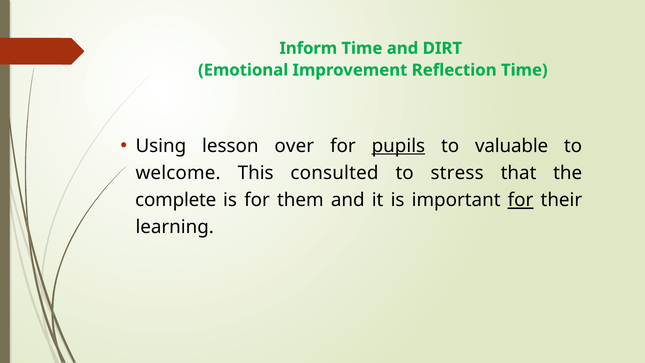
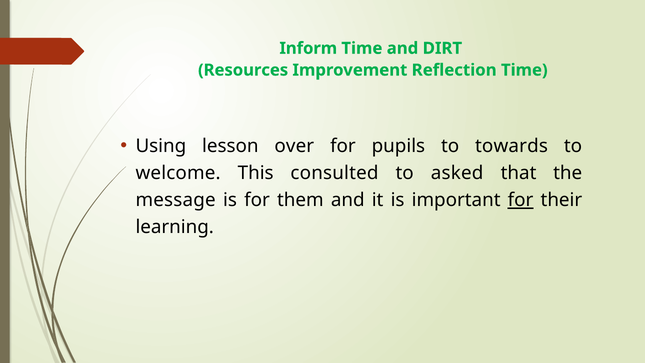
Emotional: Emotional -> Resources
pupils underline: present -> none
valuable: valuable -> towards
stress: stress -> asked
complete: complete -> message
